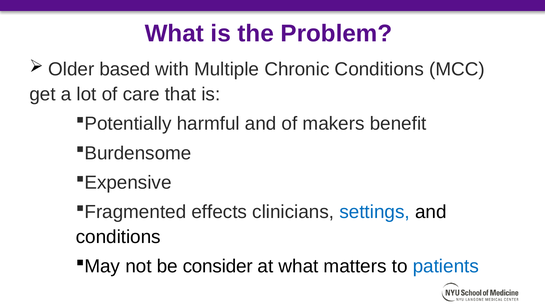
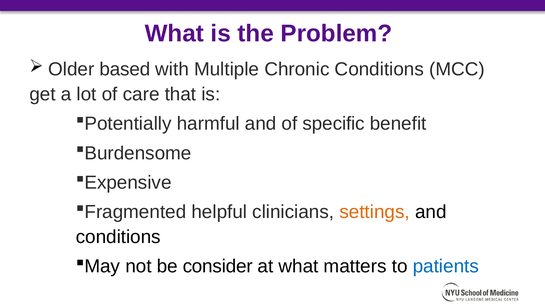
makers: makers -> specific
effects: effects -> helpful
settings colour: blue -> orange
